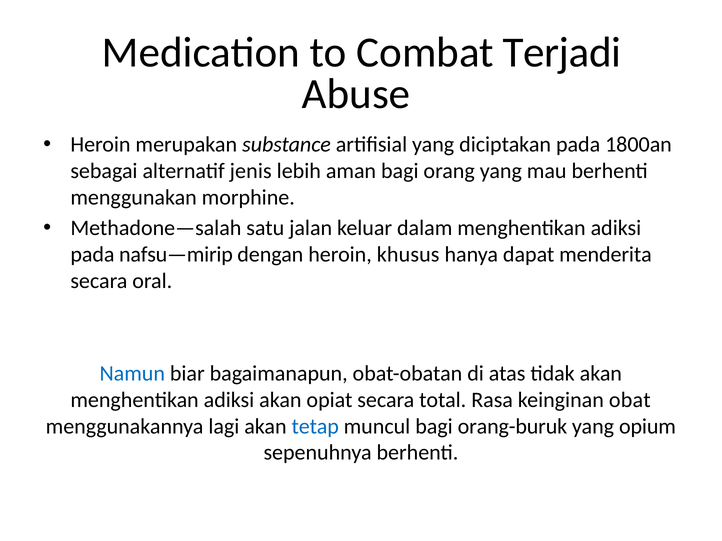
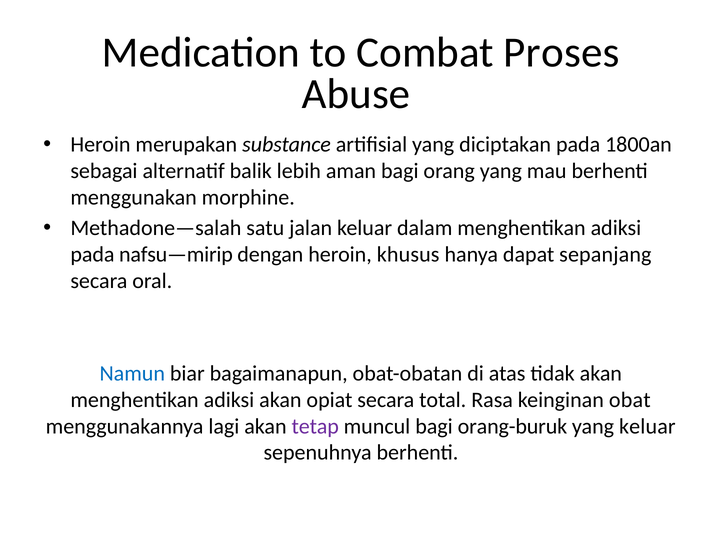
Terjadi: Terjadi -> Proses
jenis: jenis -> balik
menderita: menderita -> sepanjang
tetap colour: blue -> purple
yang opium: opium -> keluar
